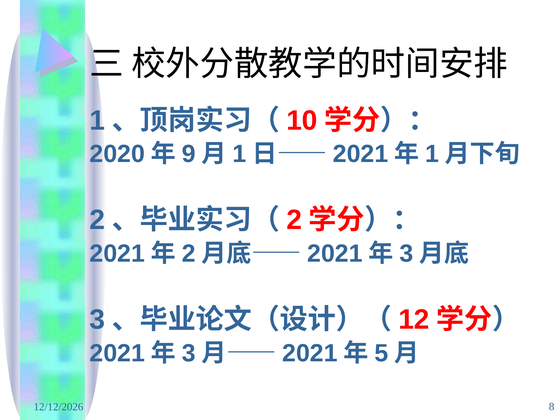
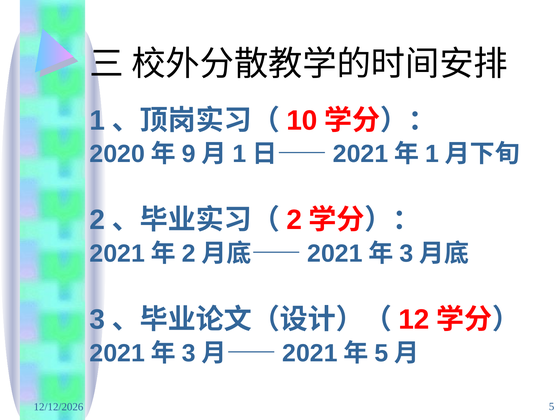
8 at (552, 407): 8 -> 5
